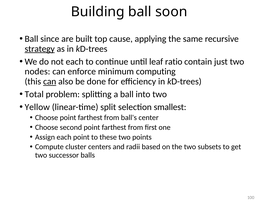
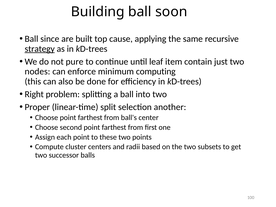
not each: each -> pure
ratio: ratio -> item
can at (50, 81) underline: present -> none
Total: Total -> Right
Yellow: Yellow -> Proper
smallest: smallest -> another
